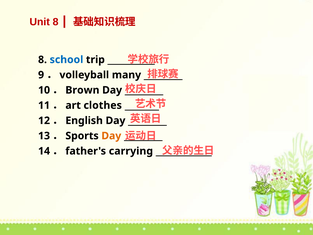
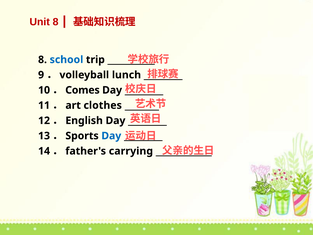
many: many -> lunch
Brown: Brown -> Comes
Day at (111, 136) colour: orange -> blue
